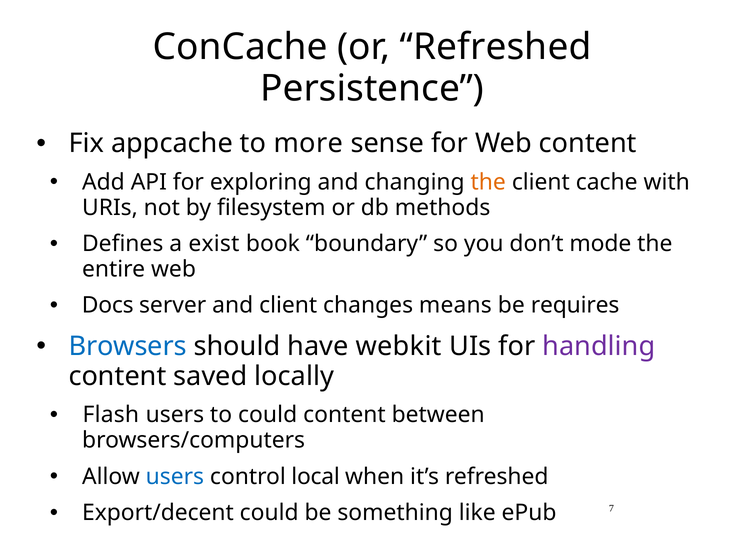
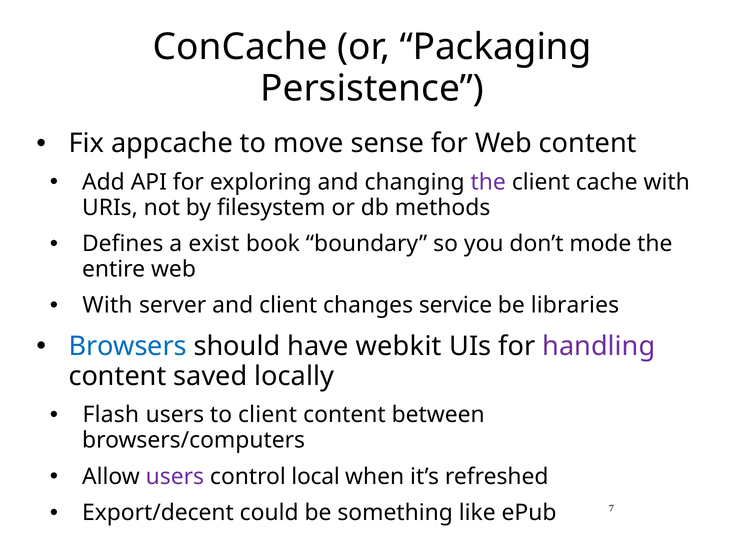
or Refreshed: Refreshed -> Packaging
more: more -> move
the at (488, 182) colour: orange -> purple
Docs at (108, 305): Docs -> With
means: means -> service
requires: requires -> libraries
to could: could -> client
users at (175, 477) colour: blue -> purple
